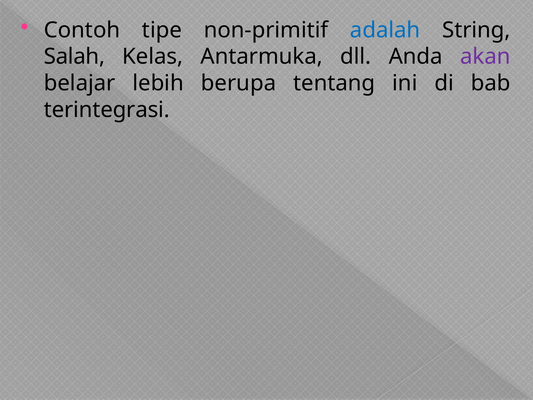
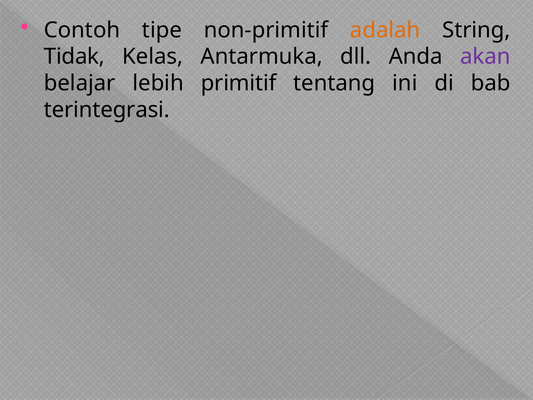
adalah colour: blue -> orange
Salah: Salah -> Tidak
berupa: berupa -> primitif
